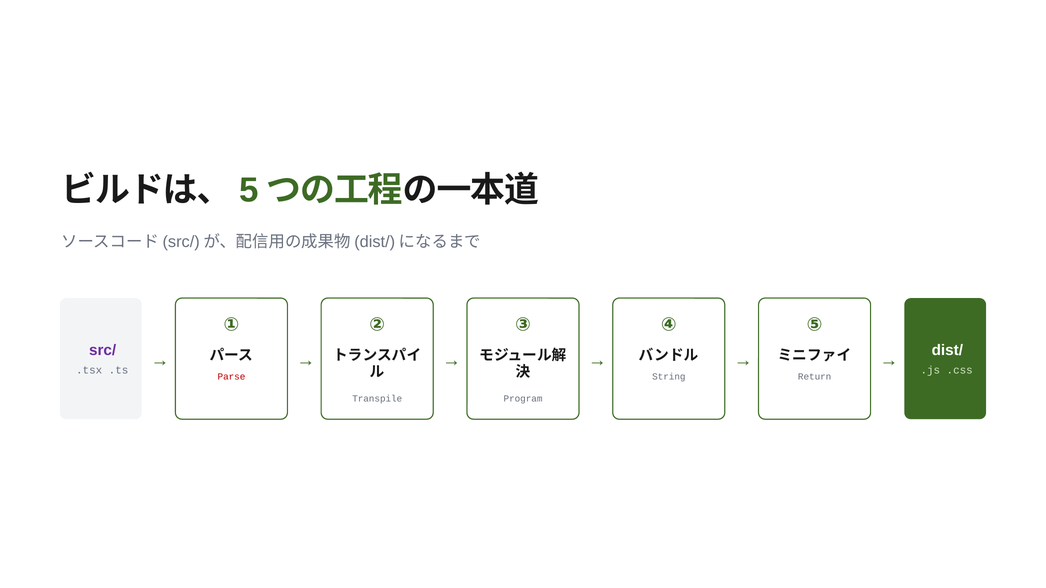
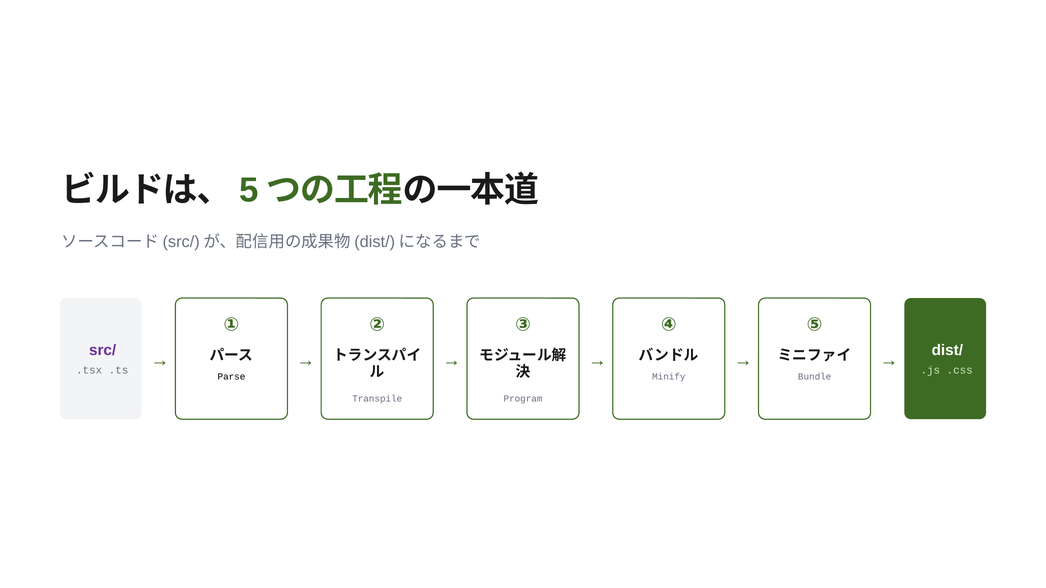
Parse colour: red -> black
String: String -> Minify
Return: Return -> Bundle
